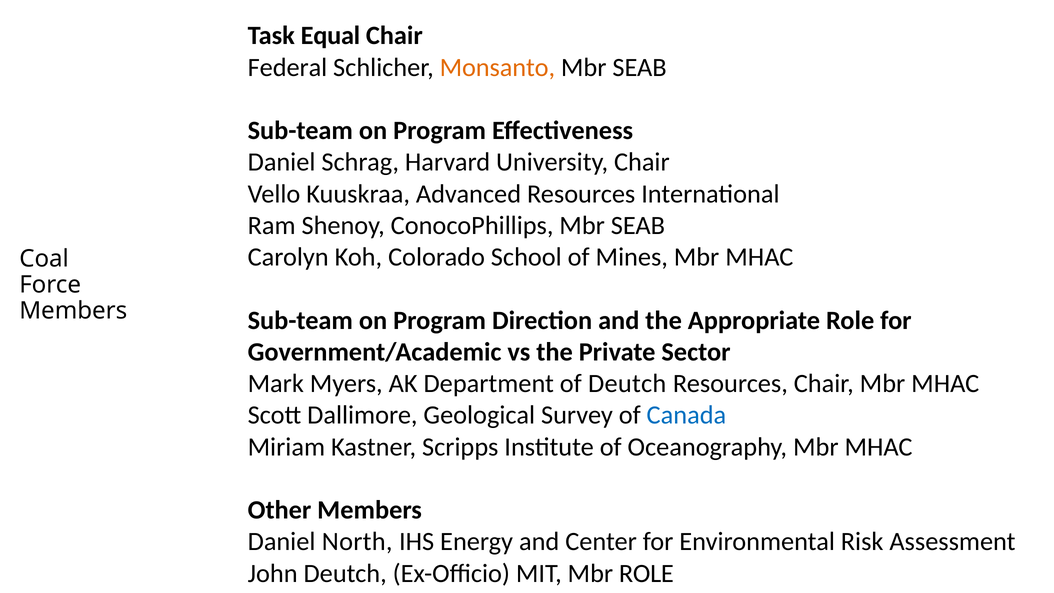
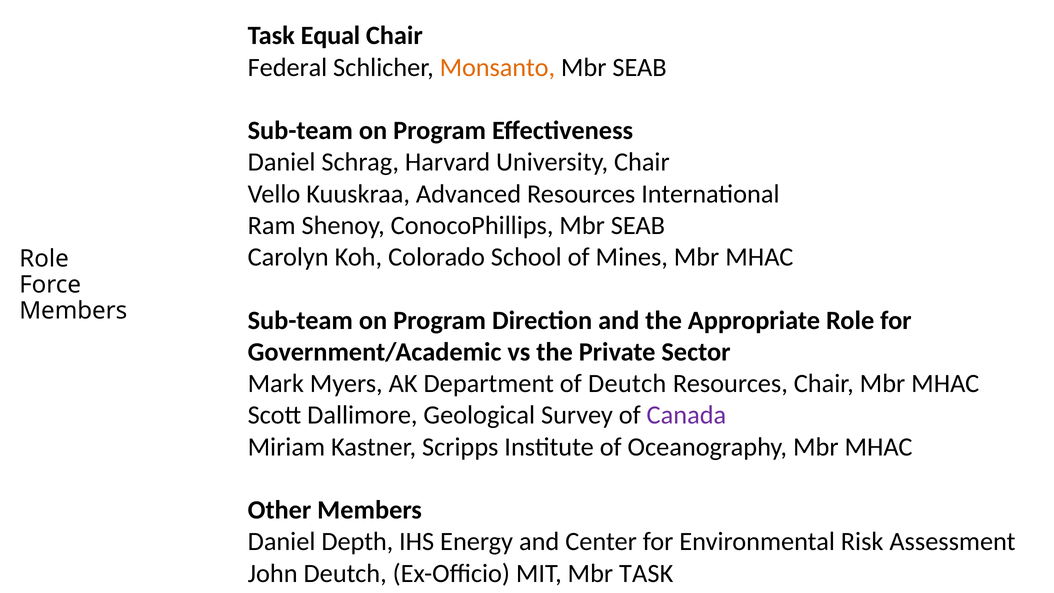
Coal at (44, 259): Coal -> Role
Canada colour: blue -> purple
North: North -> Depth
Mbr ROLE: ROLE -> TASK
